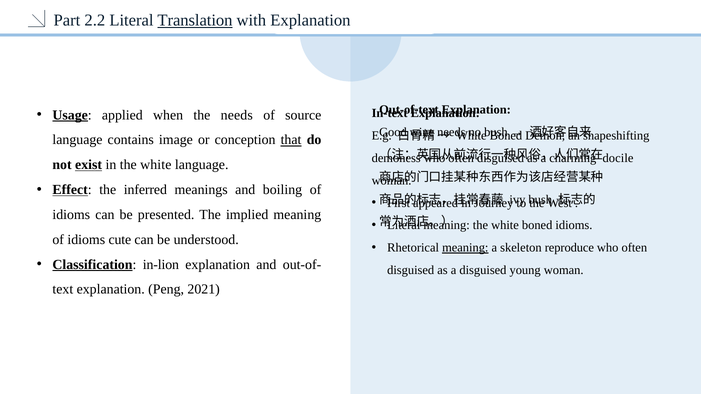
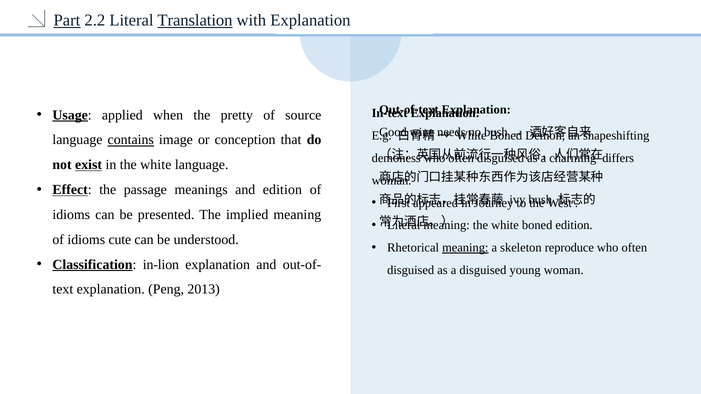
Part underline: none -> present
the needs: needs -> pretty
contains underline: none -> present
that underline: present -> none
docile: docile -> differs
inferred: inferred -> passage
and boiling: boiling -> edition
boned idioms: idioms -> edition
2021: 2021 -> 2013
